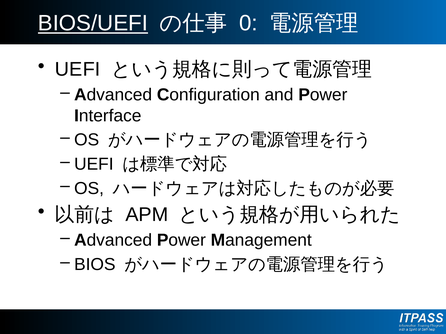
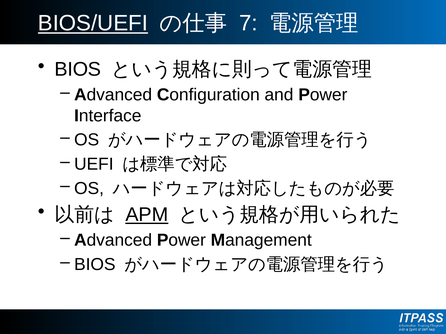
0: 0 -> 7
UEFI at (78, 70): UEFI -> BIOS
APM underline: none -> present
